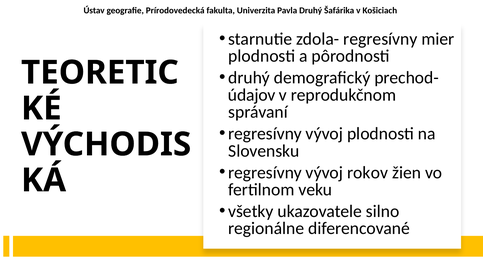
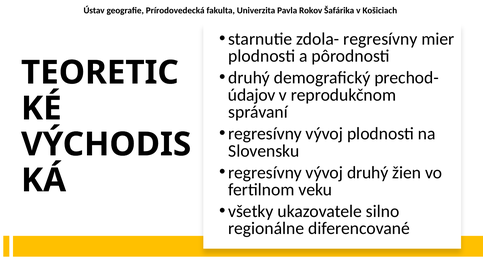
Pavla Druhý: Druhý -> Rokov
vývoj rokov: rokov -> druhý
